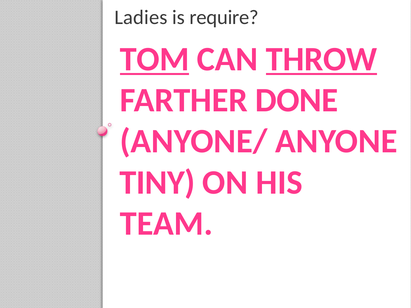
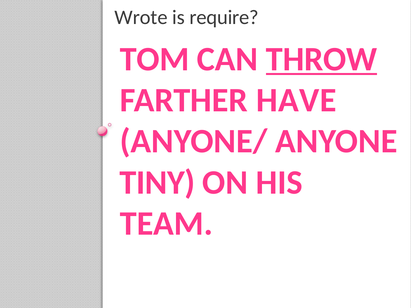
Ladies: Ladies -> Wrote
TOM underline: present -> none
DONE: DONE -> HAVE
